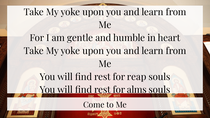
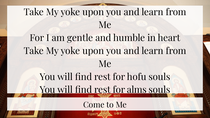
reap: reap -> hofu
